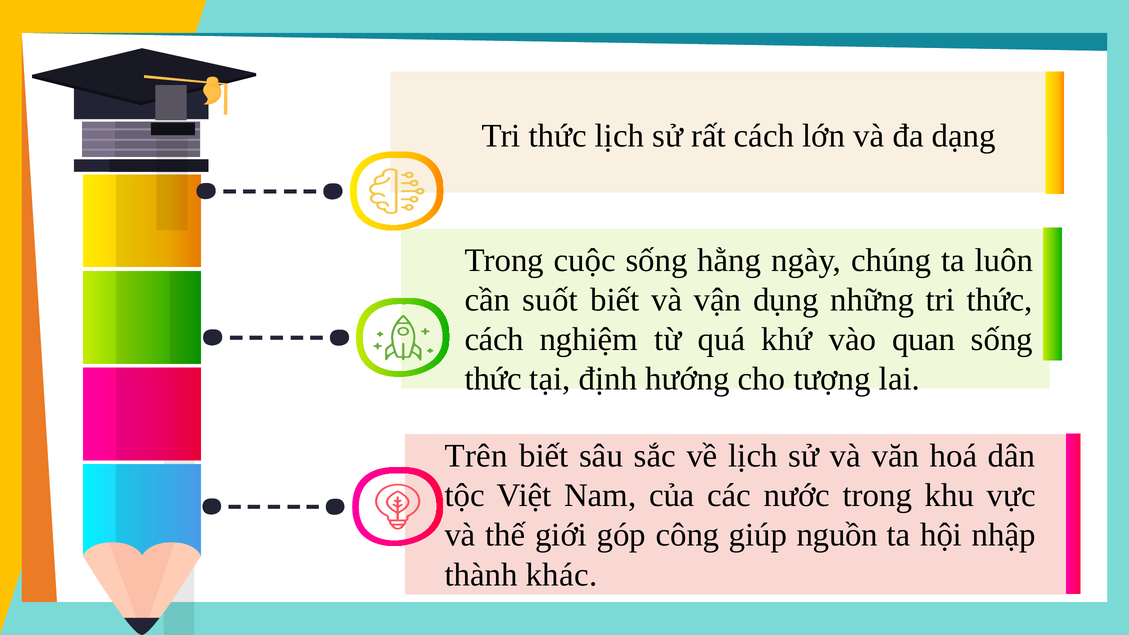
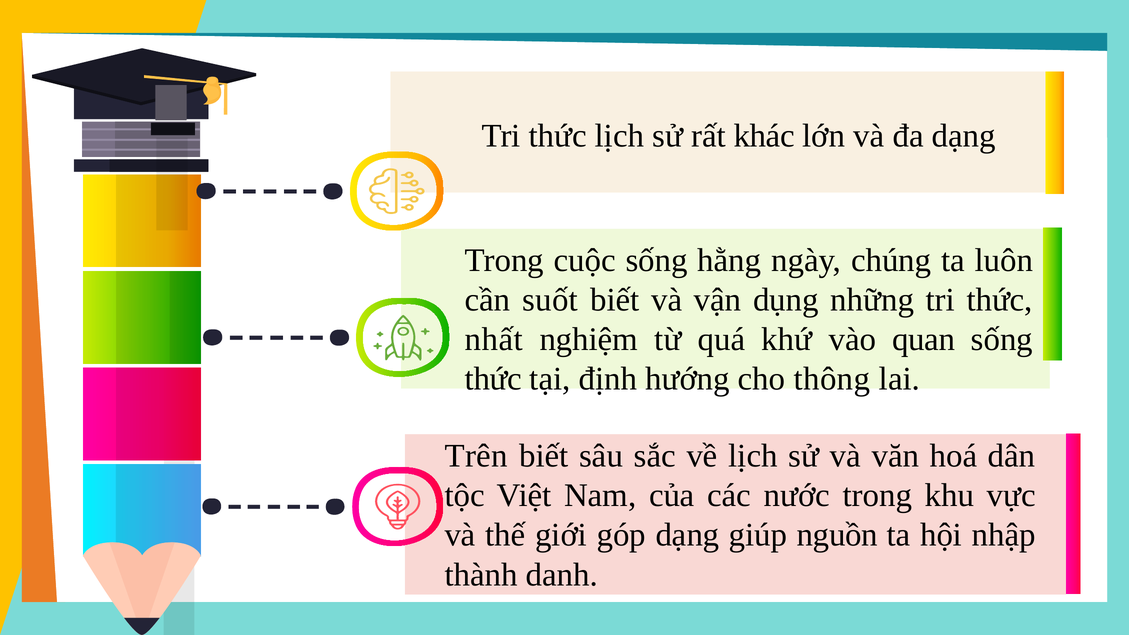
rất cách: cách -> khác
cách at (494, 339): cách -> nhất
tượng: tượng -> thông
góp công: công -> dạng
khác: khác -> danh
